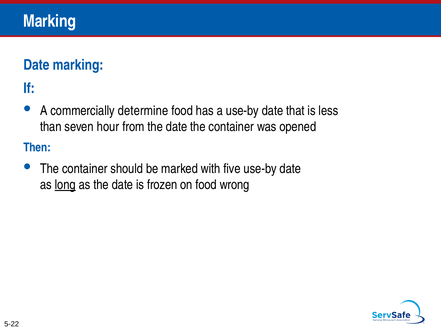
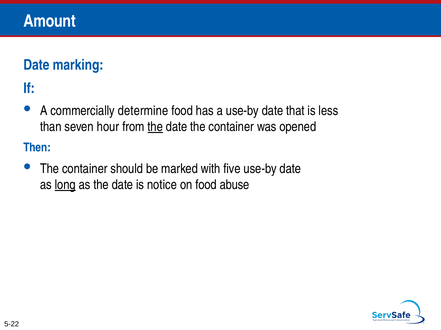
Marking at (50, 21): Marking -> Amount
the at (155, 127) underline: none -> present
frozen: frozen -> notice
wrong: wrong -> abuse
